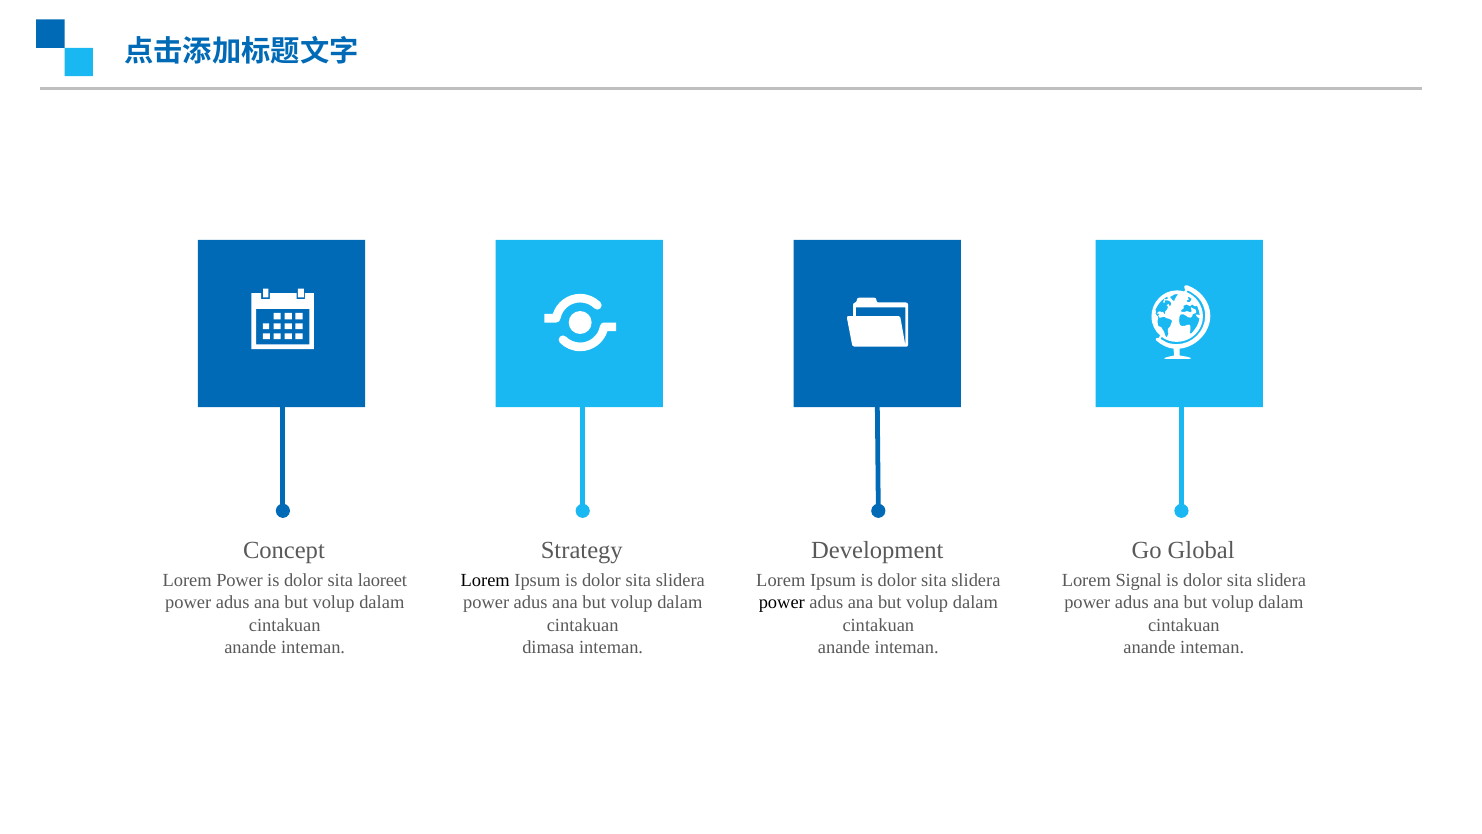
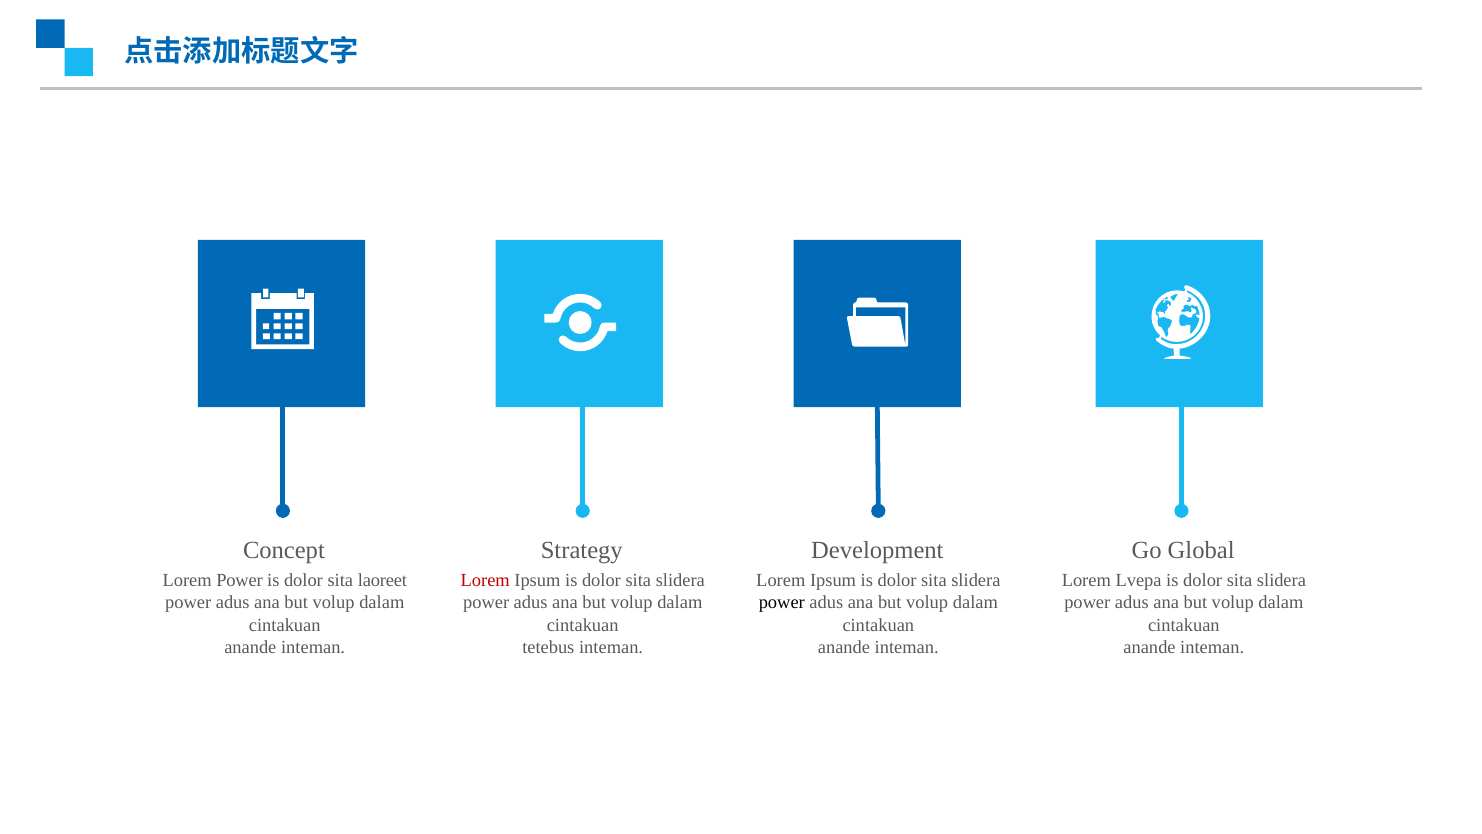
Lorem at (485, 580) colour: black -> red
Signal: Signal -> Lvepa
dimasa: dimasa -> tetebus
